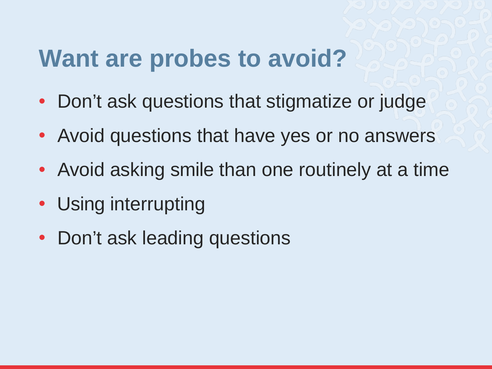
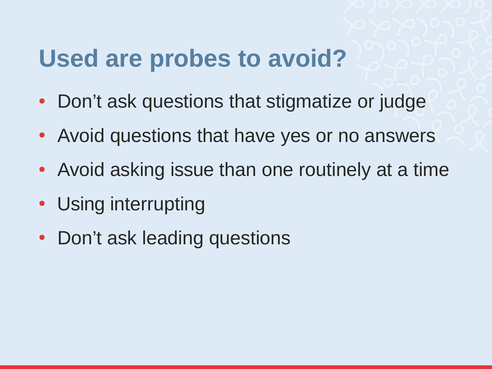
Want: Want -> Used
smile: smile -> issue
